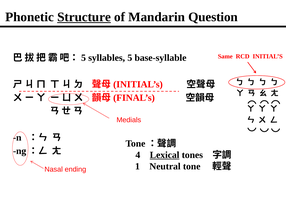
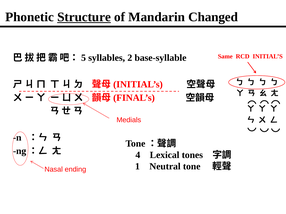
Question: Question -> Changed
5: 5 -> 2
Lexical underline: present -> none
